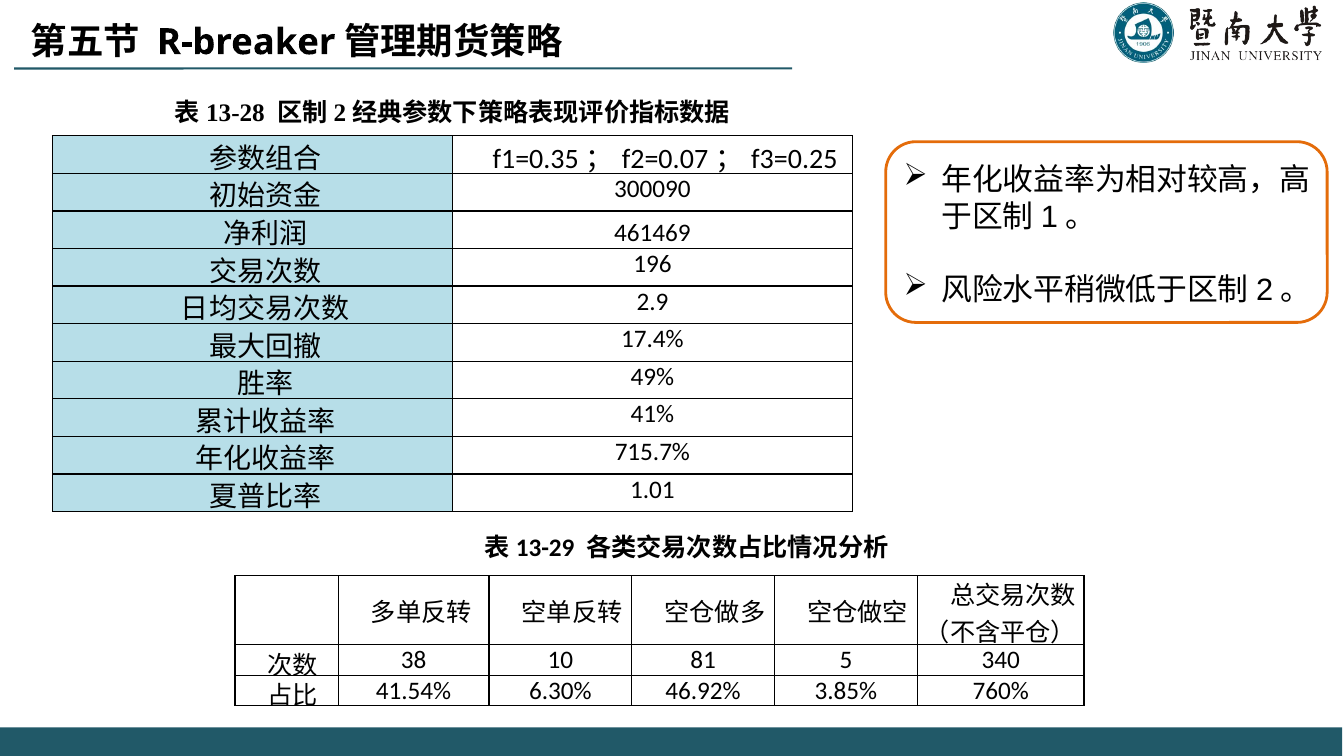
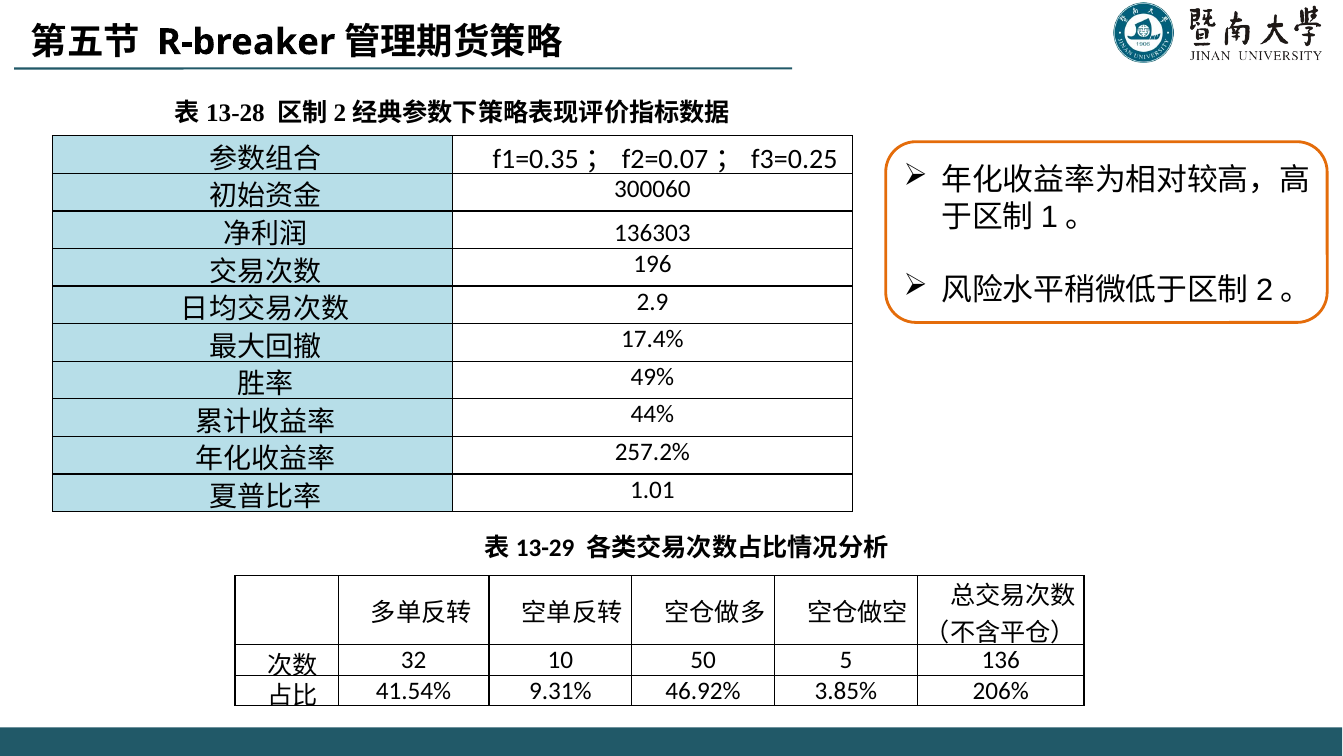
300090: 300090 -> 300060
461469: 461469 -> 136303
41%: 41% -> 44%
715.7%: 715.7% -> 257.2%
38: 38 -> 32
81: 81 -> 50
340: 340 -> 136
6.30%: 6.30% -> 9.31%
760%: 760% -> 206%
